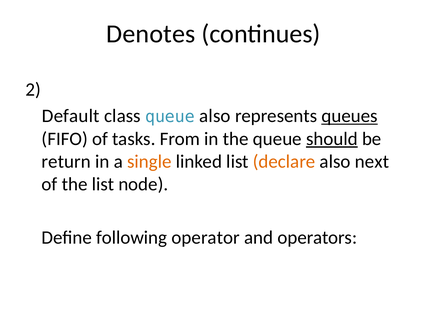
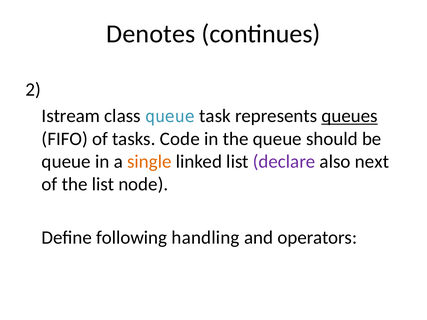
Default: Default -> Istream
queue also: also -> task
From: From -> Code
should underline: present -> none
return at (66, 162): return -> queue
declare colour: orange -> purple
operator: operator -> handling
